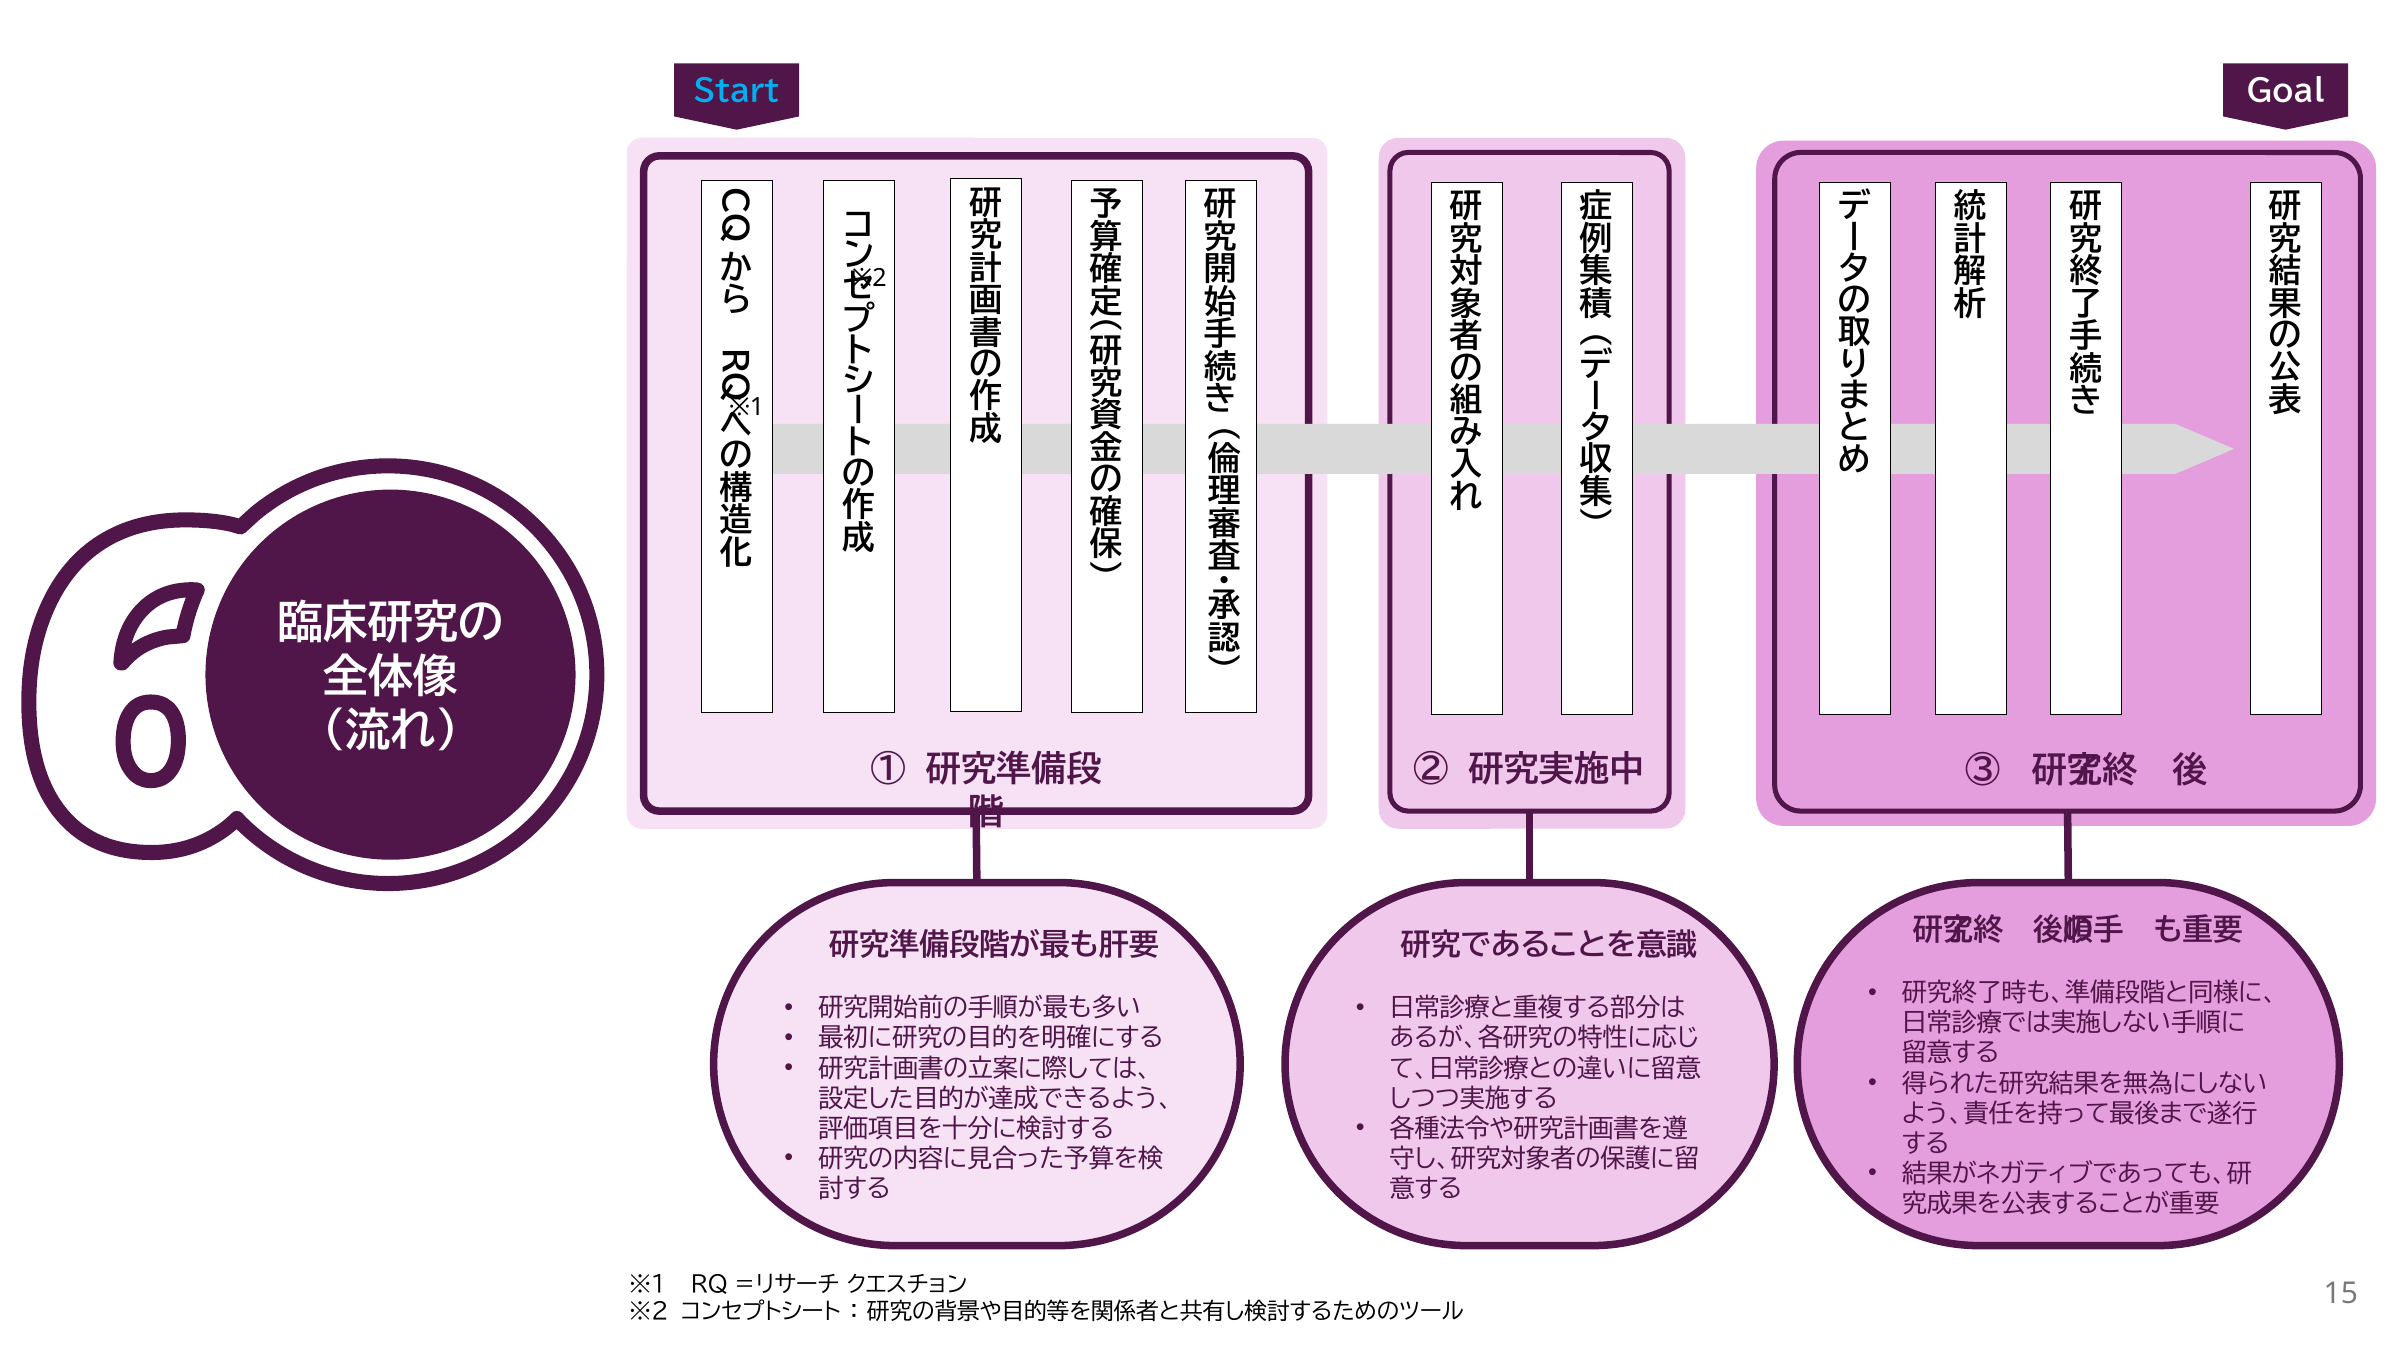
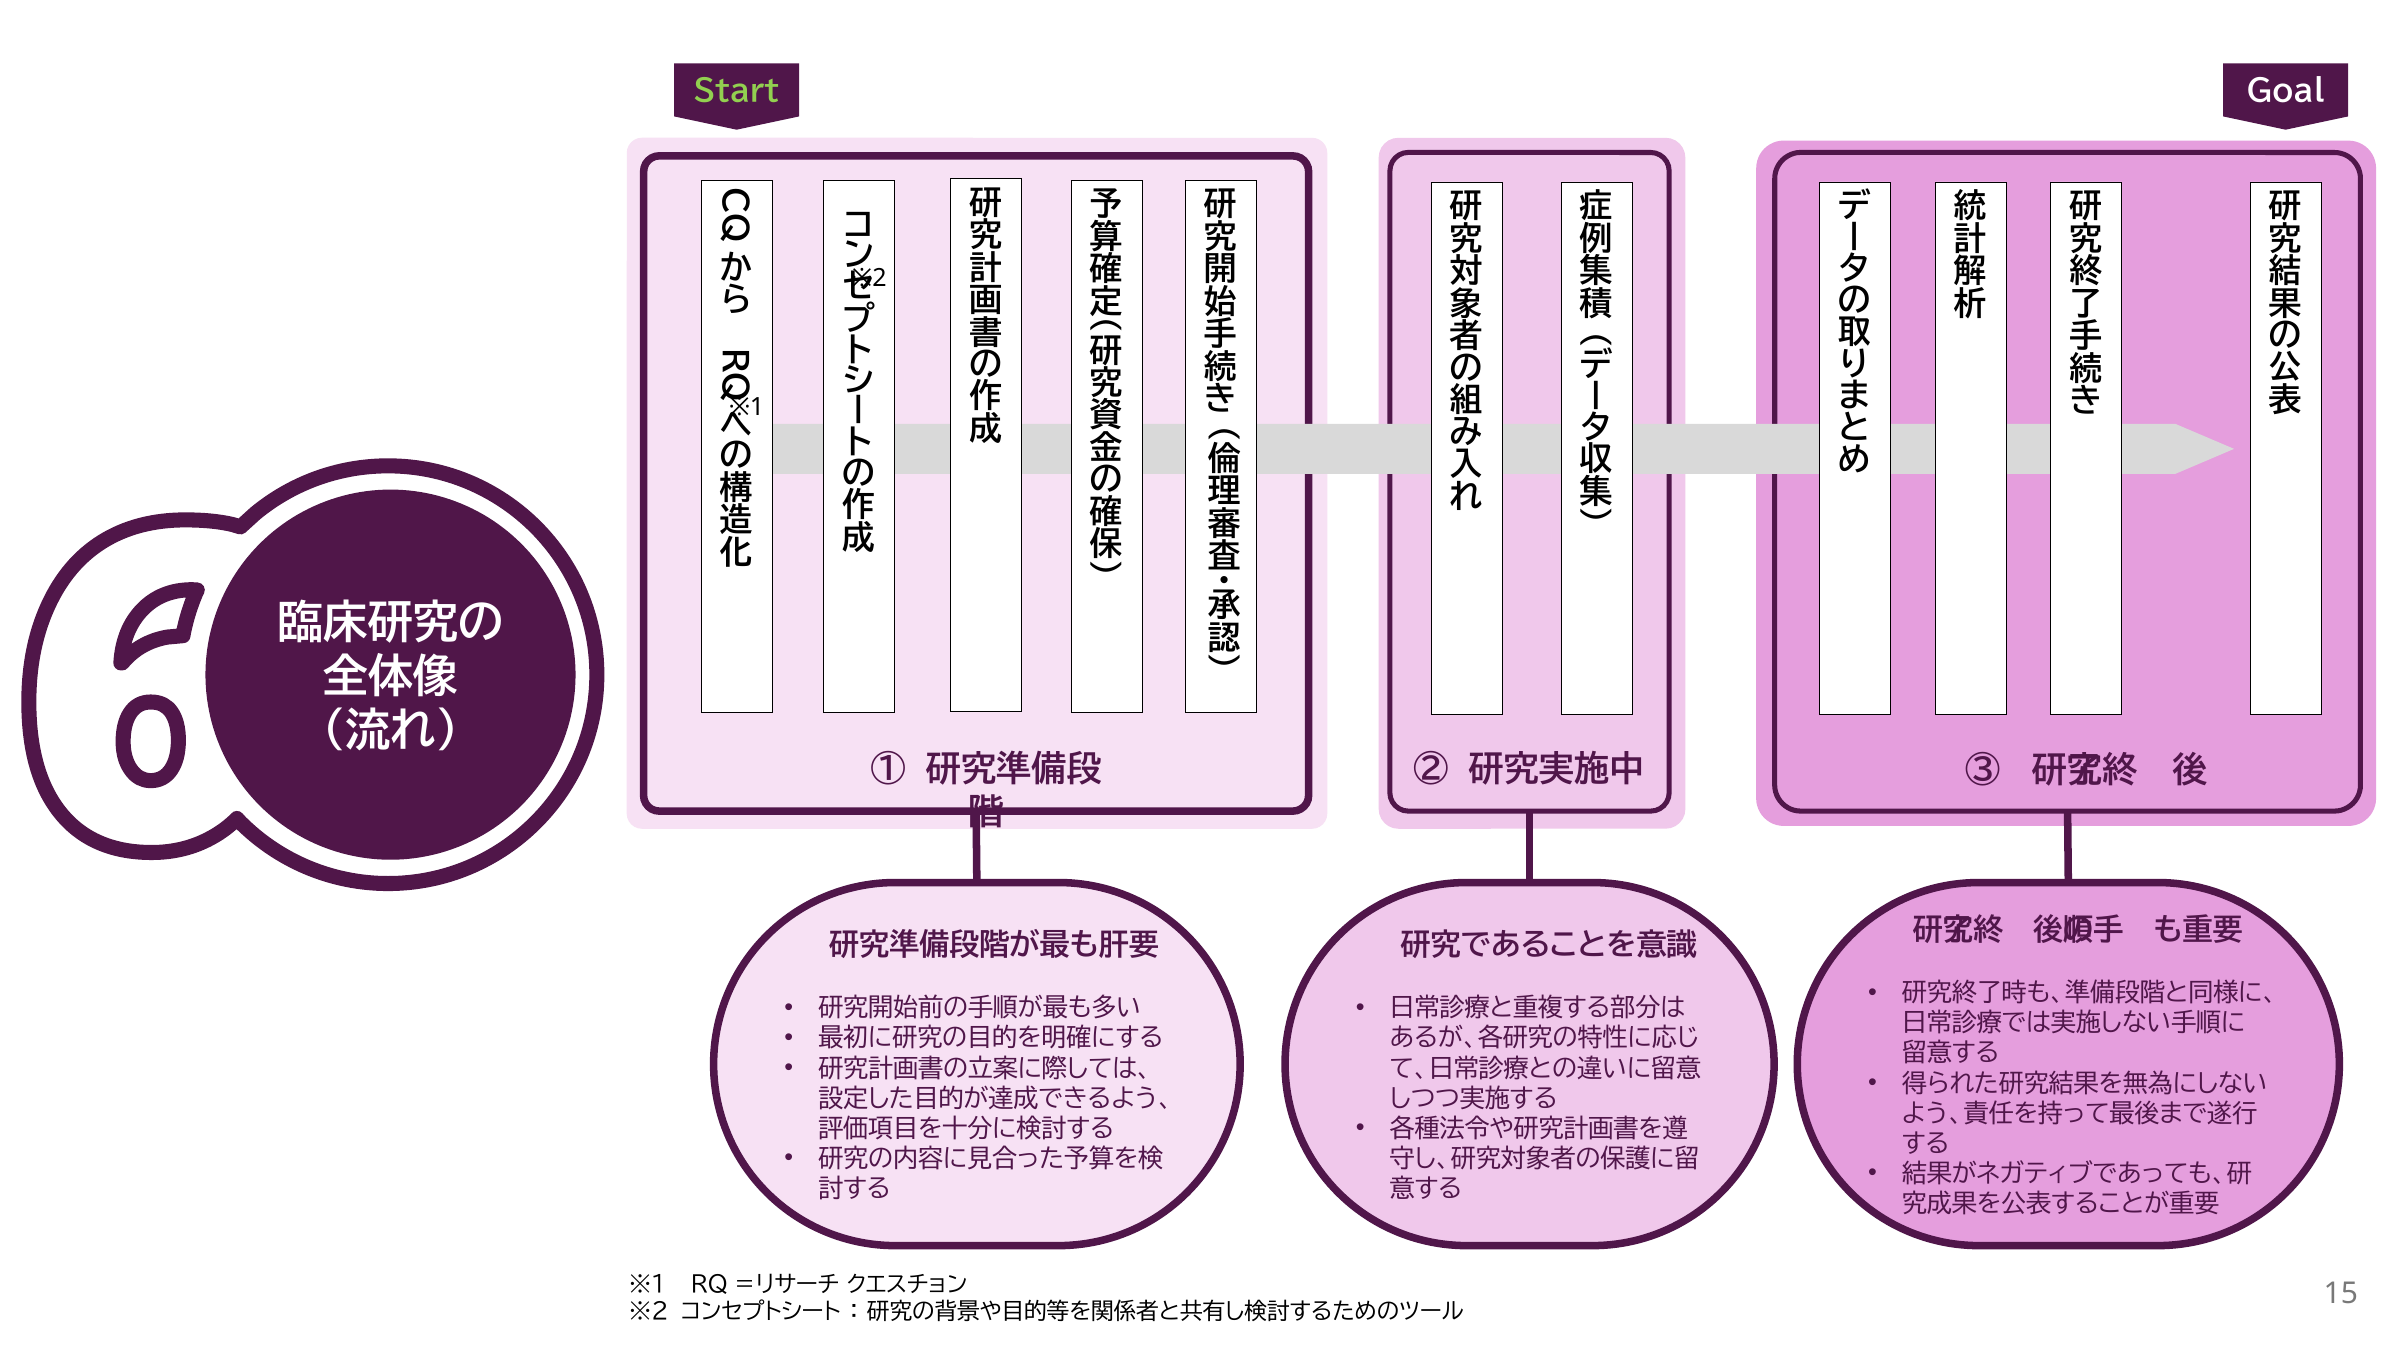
Start colour: light blue -> light green
